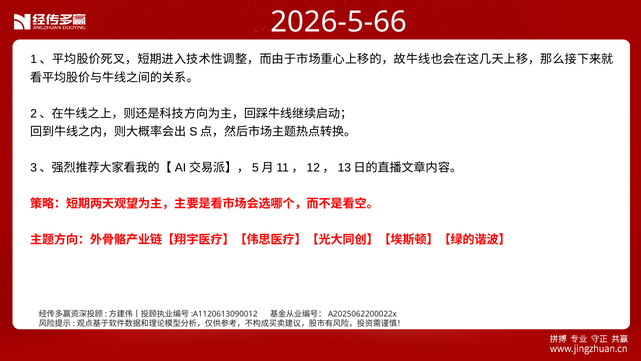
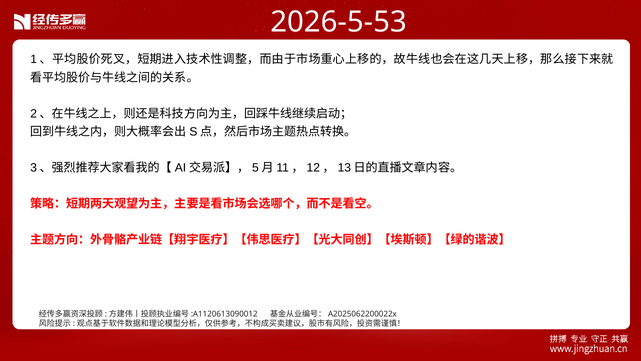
2026-5-66: 2026-5-66 -> 2026-5-53
